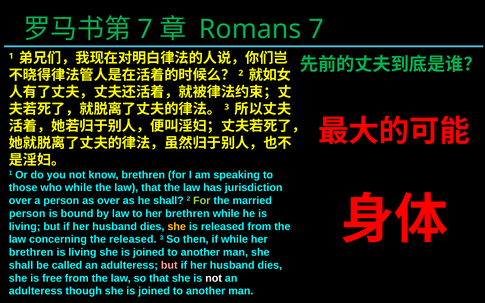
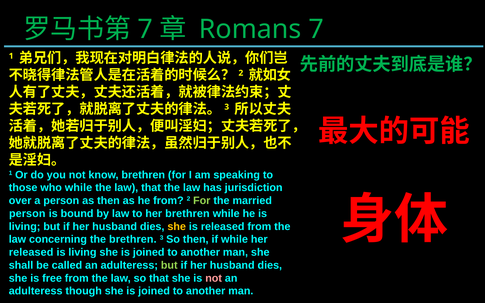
as over: over -> then
he shall: shall -> from
the released: released -> brethren
brethren at (31, 252): brethren -> released
but at (169, 265) colour: pink -> light green
not at (214, 278) colour: white -> pink
